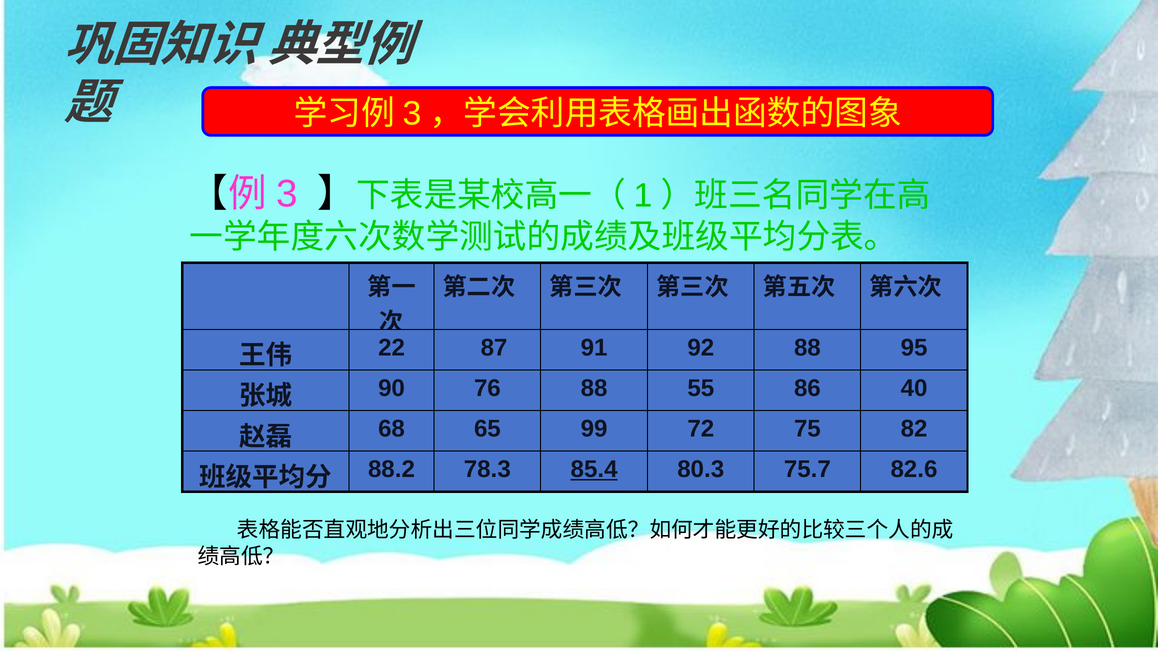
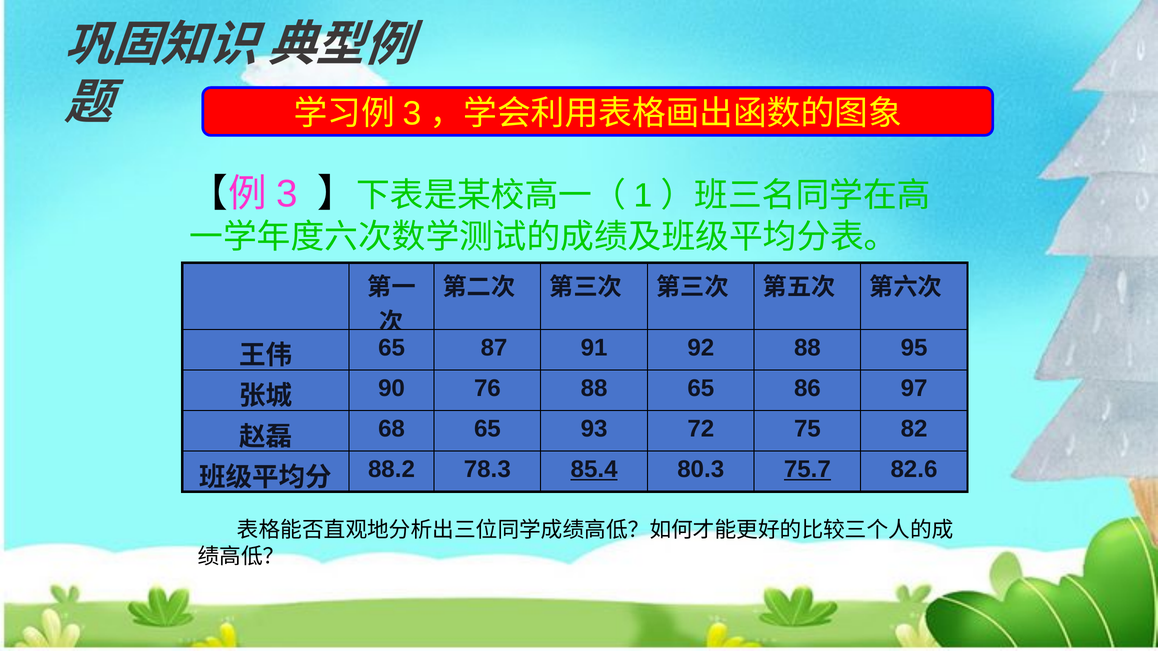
22 at (392, 348): 22 -> 65
88 55: 55 -> 65
40: 40 -> 97
99: 99 -> 93
75.7 underline: none -> present
